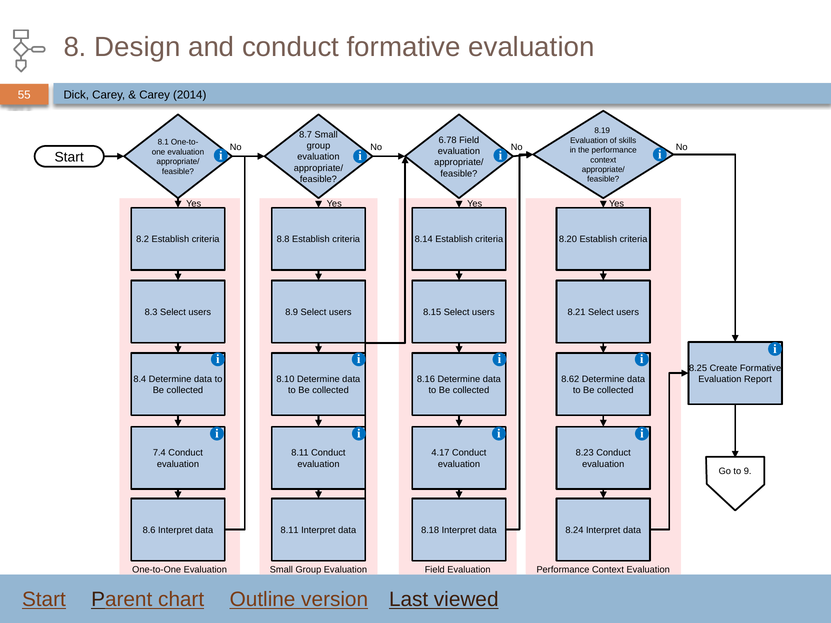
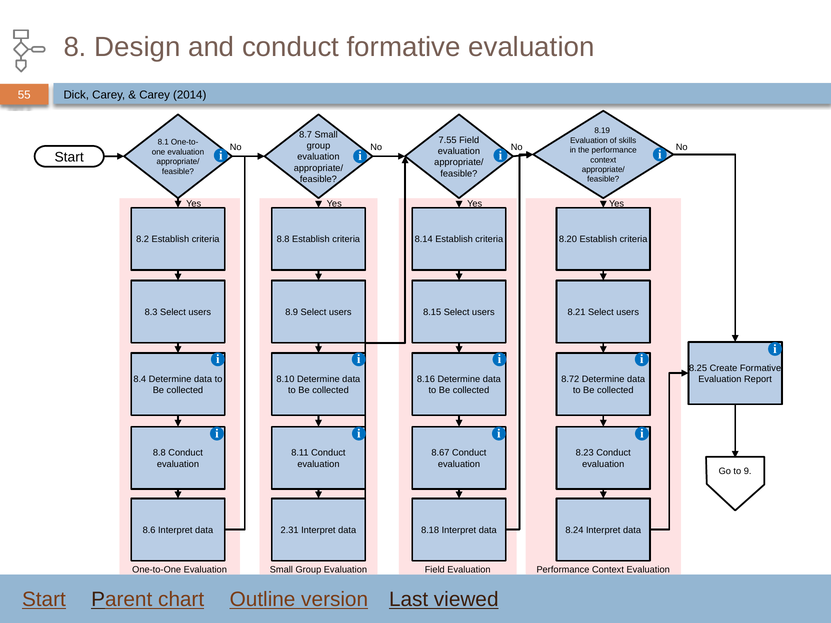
6.78: 6.78 -> 7.55
8.62: 8.62 -> 8.72
7.4 at (159, 453): 7.4 -> 8.8
4.17: 4.17 -> 8.67
8.11 at (290, 530): 8.11 -> 2.31
